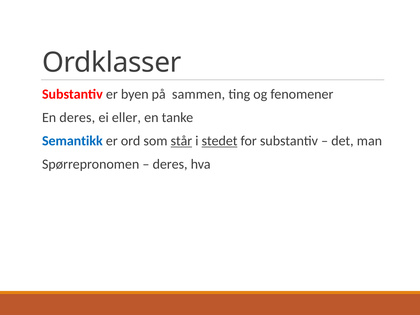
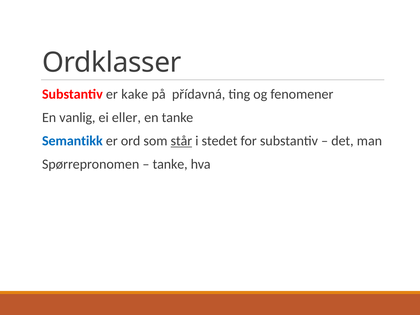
byen: byen -> kake
sammen: sammen -> přídavná
En deres: deres -> vanlig
stedet underline: present -> none
deres at (170, 164): deres -> tanke
